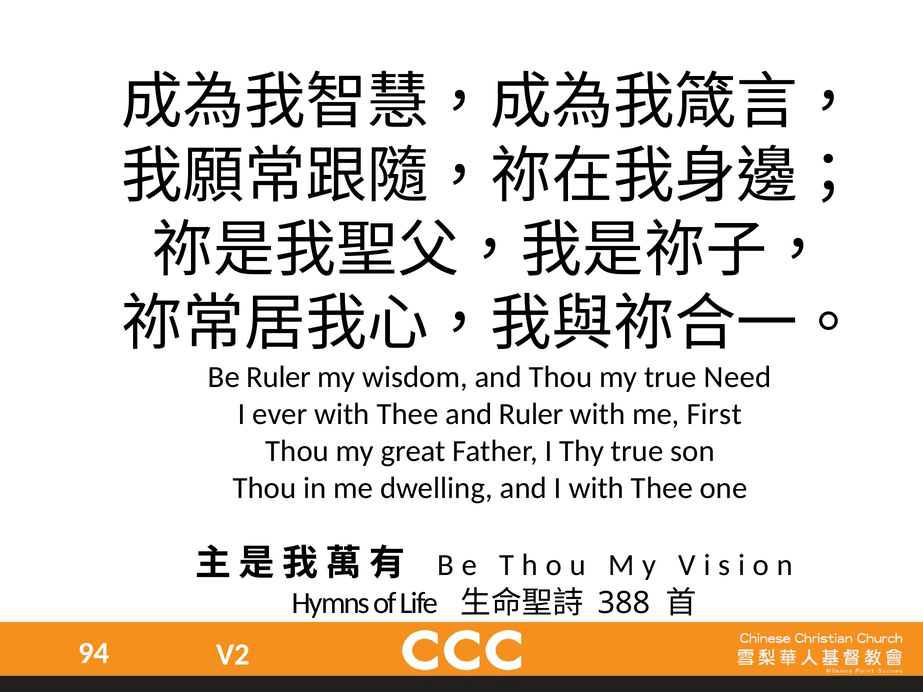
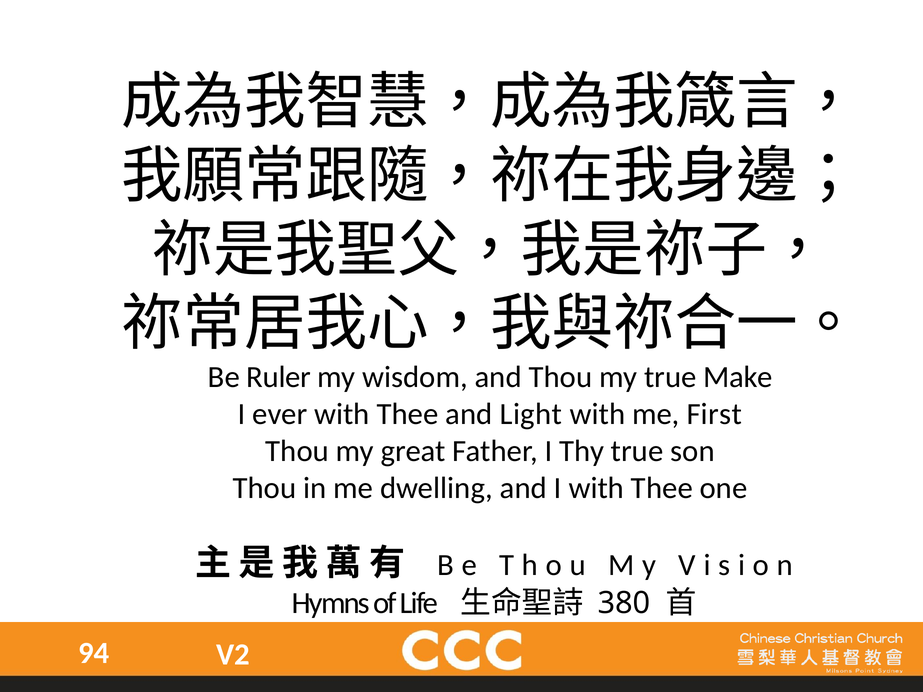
Need: Need -> Make
and Ruler: Ruler -> Light
388: 388 -> 380
